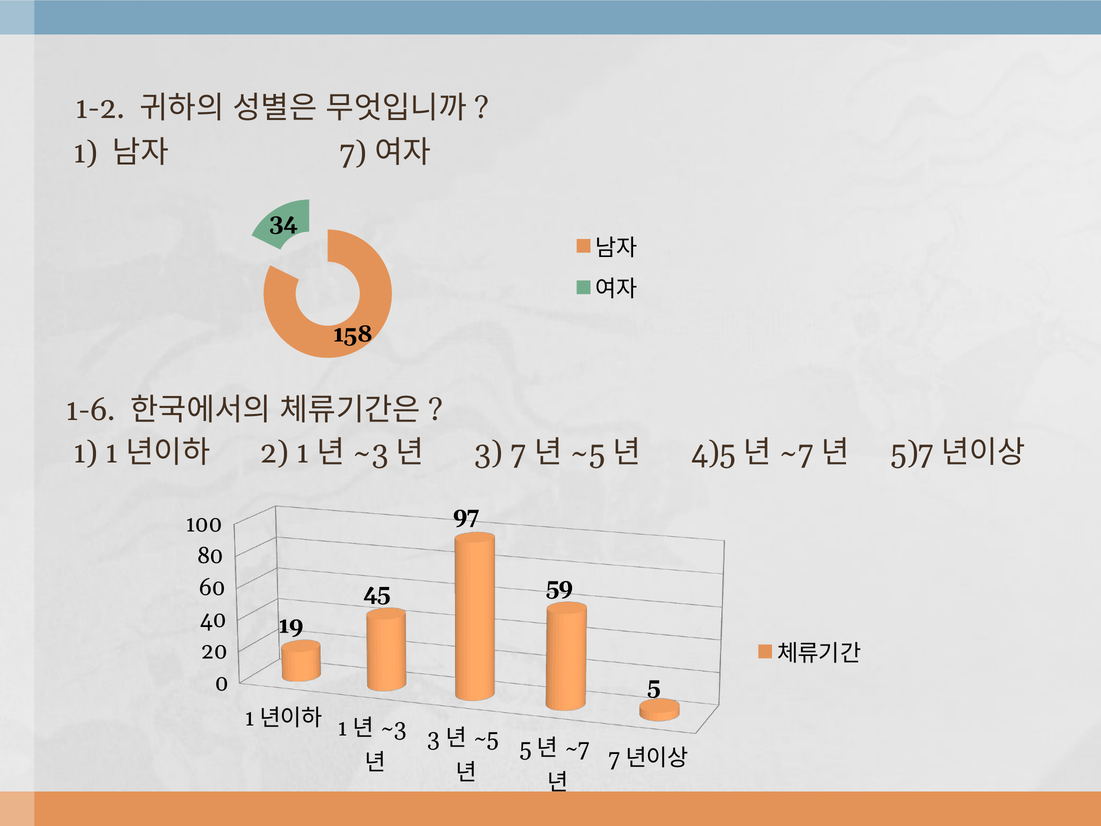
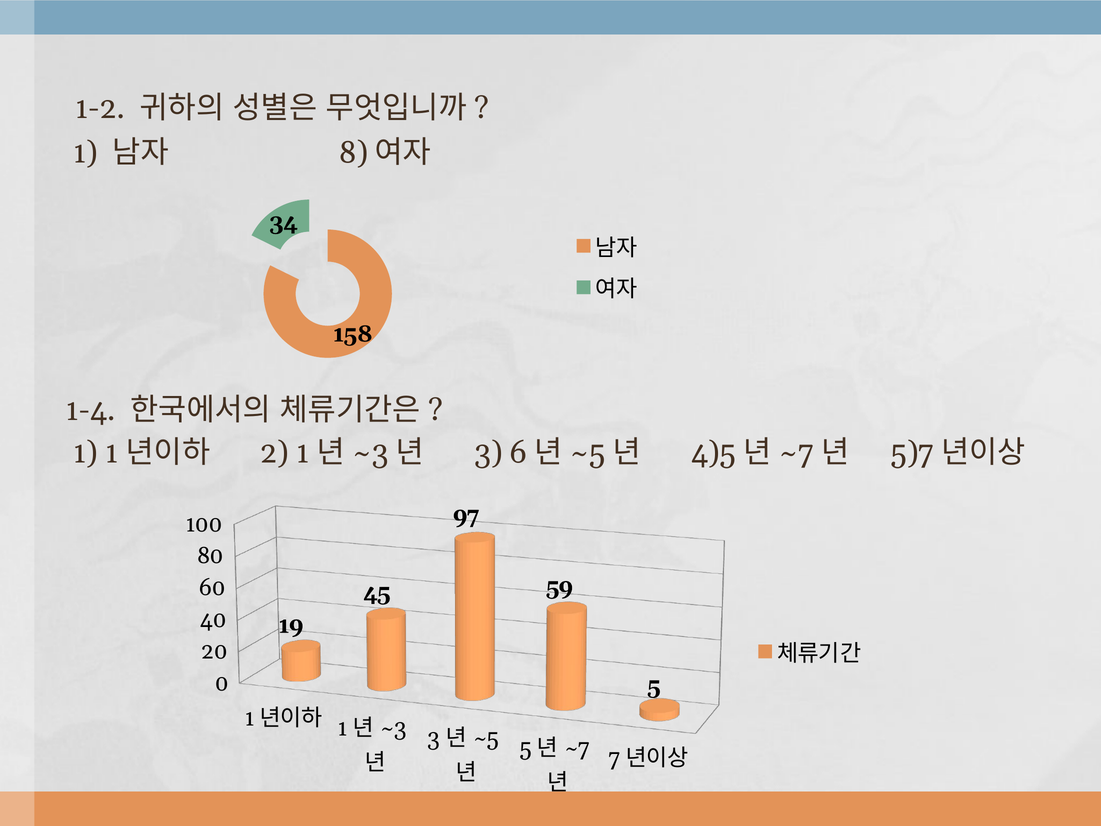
7 at (353, 153): 7 -> 8
1-6: 1-6 -> 1-4
3 7: 7 -> 6
